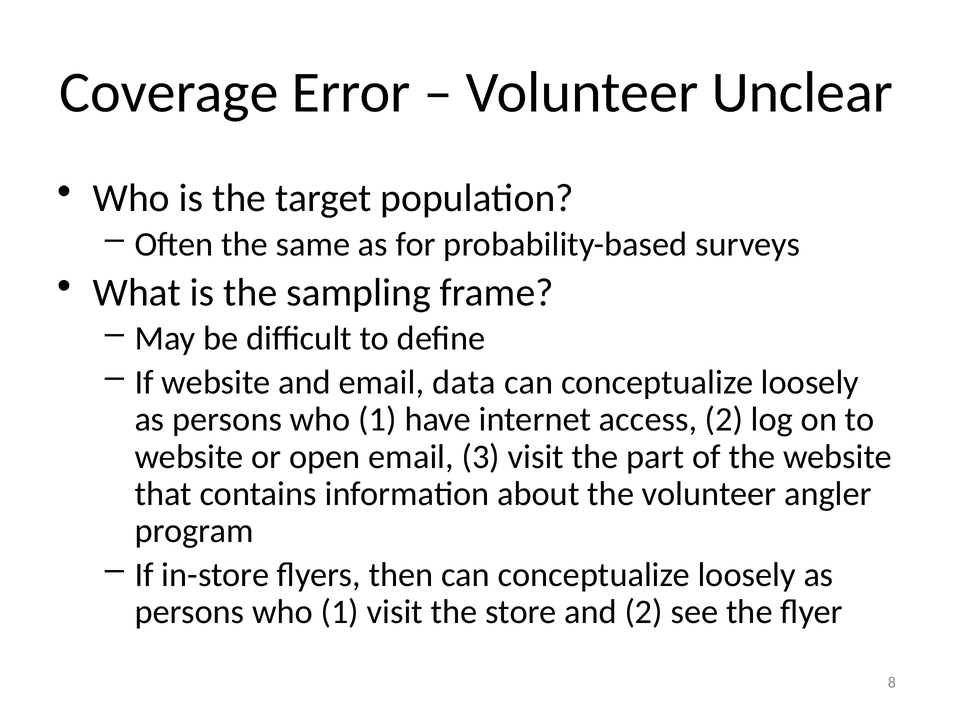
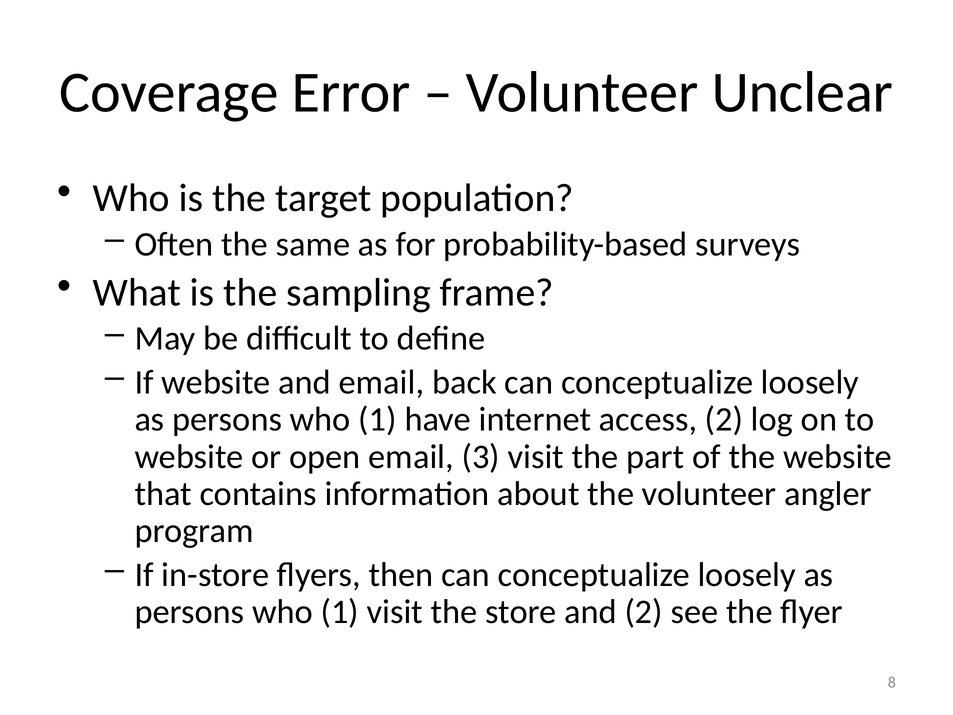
data: data -> back
